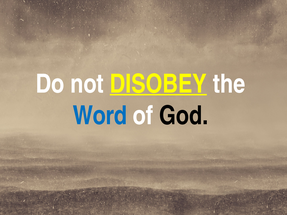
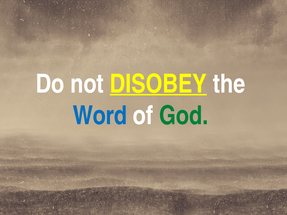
God colour: black -> green
